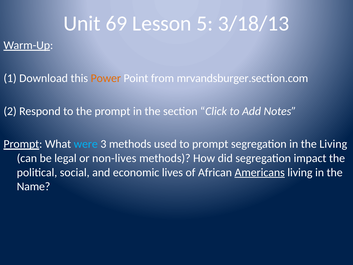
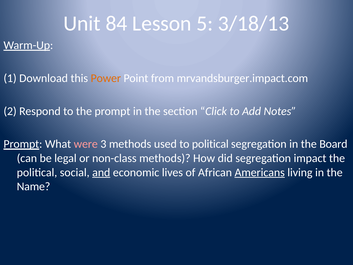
69: 69 -> 84
mrvandsburger.section.com: mrvandsburger.section.com -> mrvandsburger.impact.com
were colour: light blue -> pink
to prompt: prompt -> political
the Living: Living -> Board
non-lives: non-lives -> non-class
and underline: none -> present
